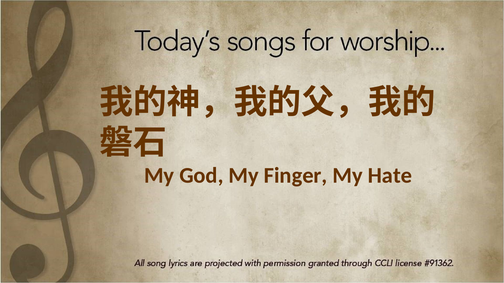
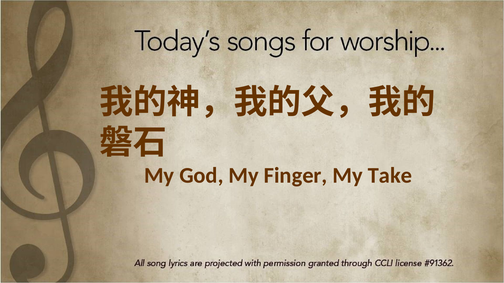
Hate: Hate -> Take
